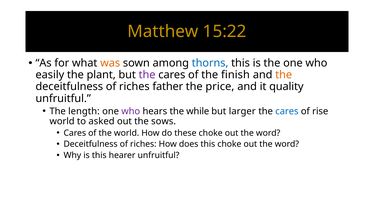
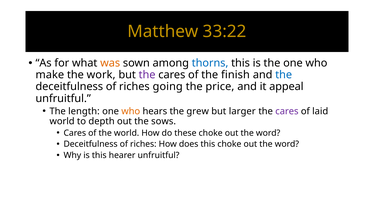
15:22: 15:22 -> 33:22
easily: easily -> make
plant: plant -> work
the at (284, 75) colour: orange -> blue
father: father -> going
quality: quality -> appeal
who at (131, 111) colour: purple -> orange
while: while -> grew
cares at (287, 111) colour: blue -> purple
rise: rise -> laid
asked: asked -> depth
